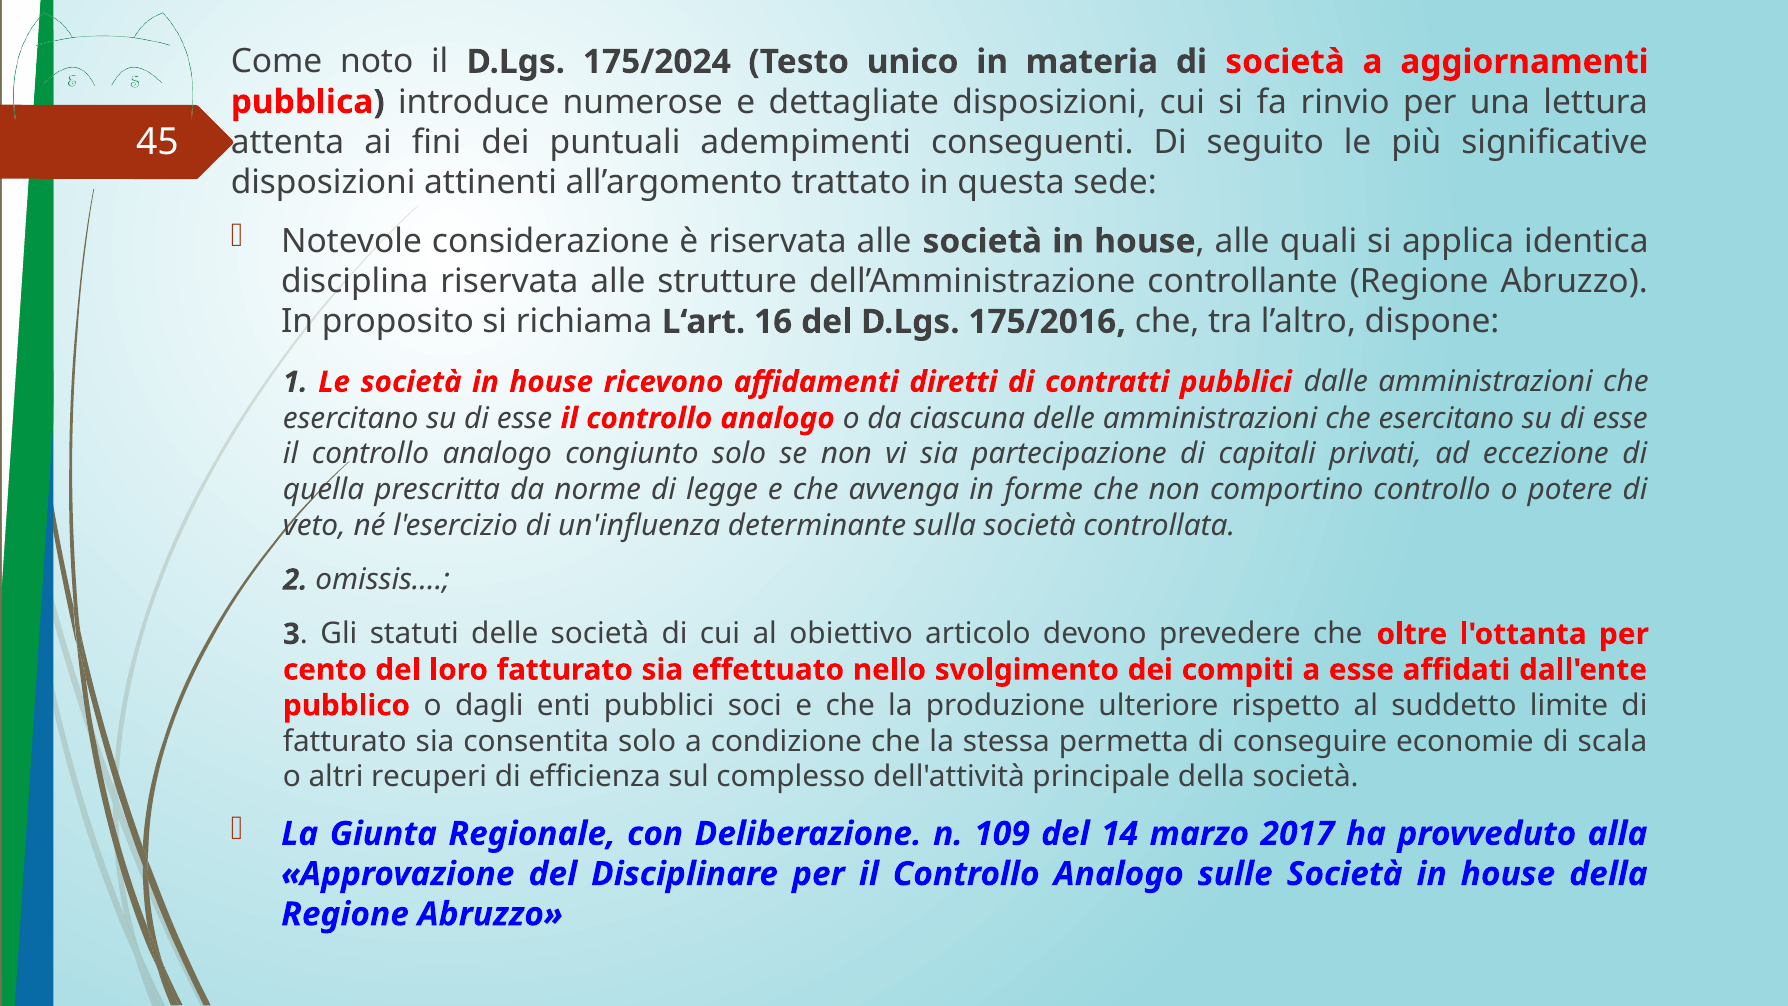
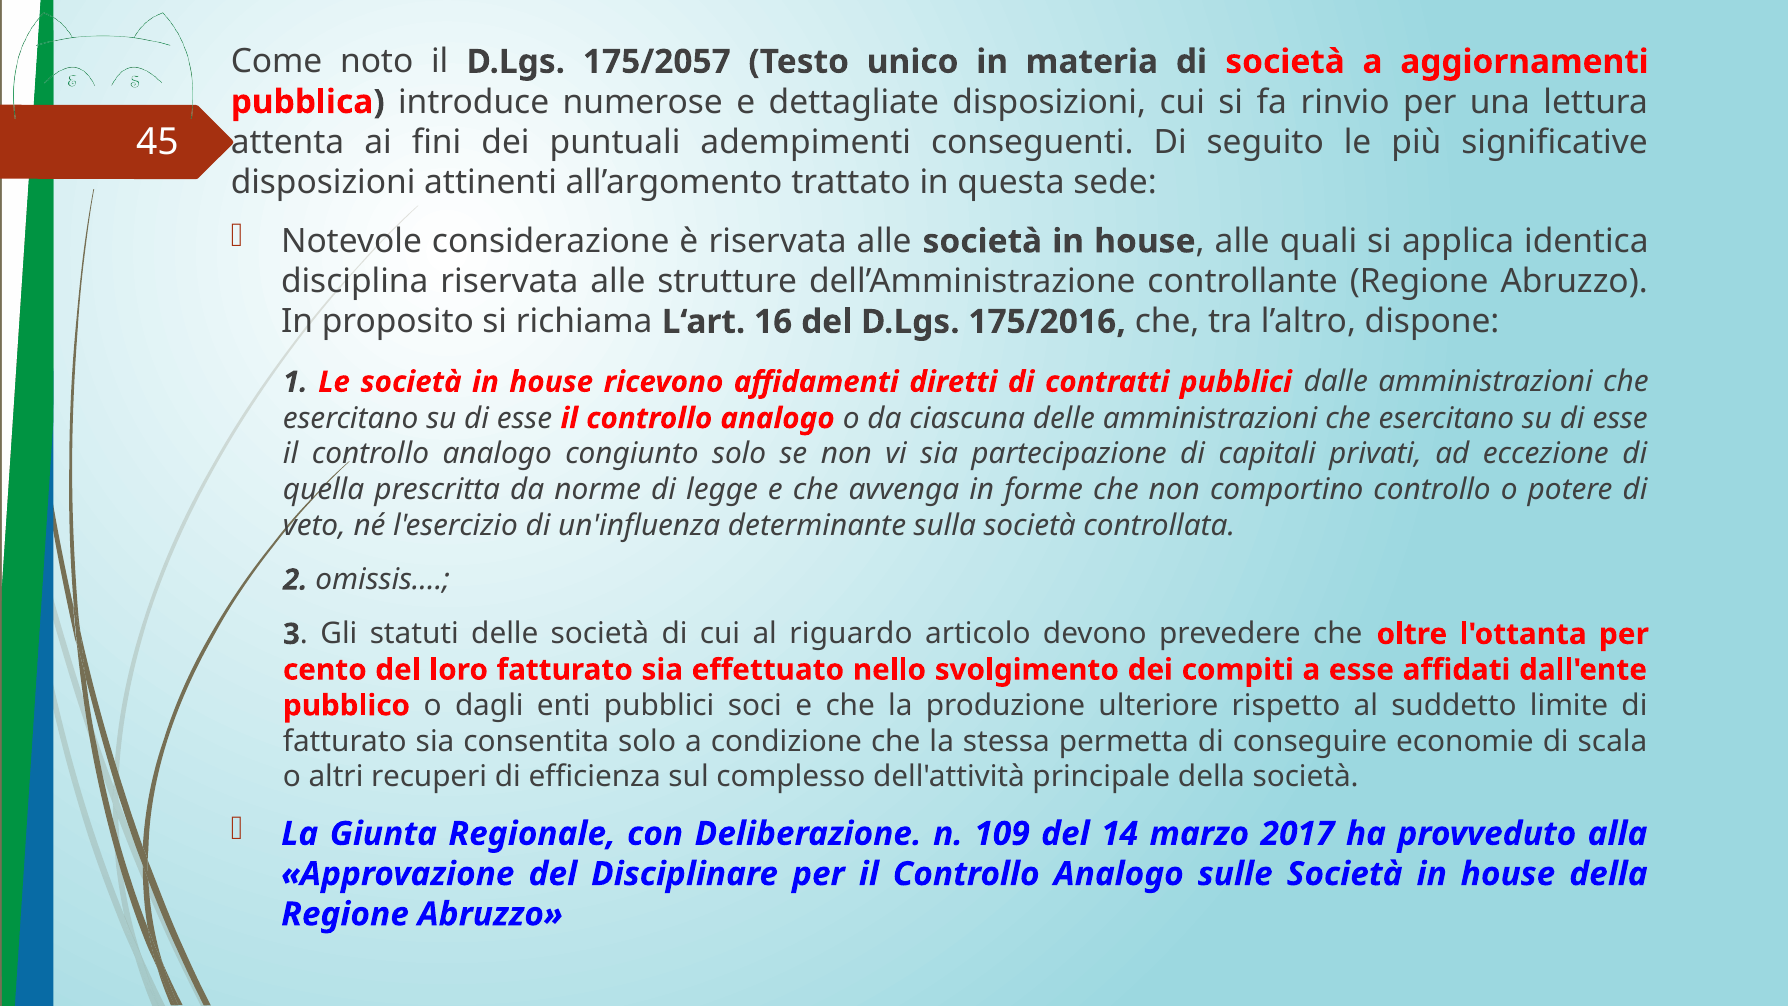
175/2024: 175/2024 -> 175/2057
obiettivo: obiettivo -> riguardo
